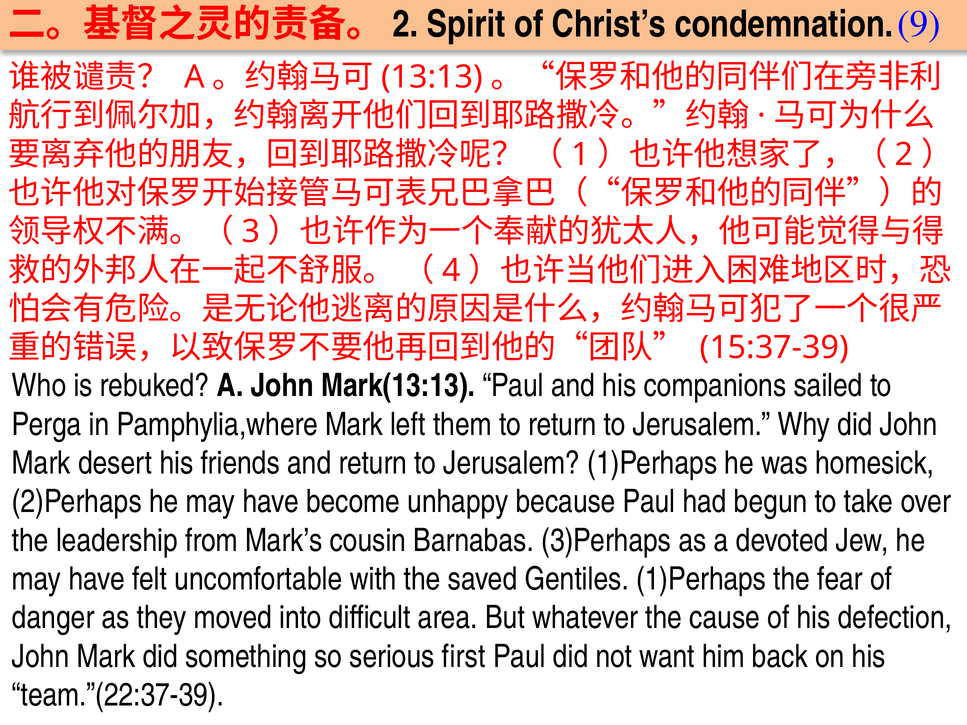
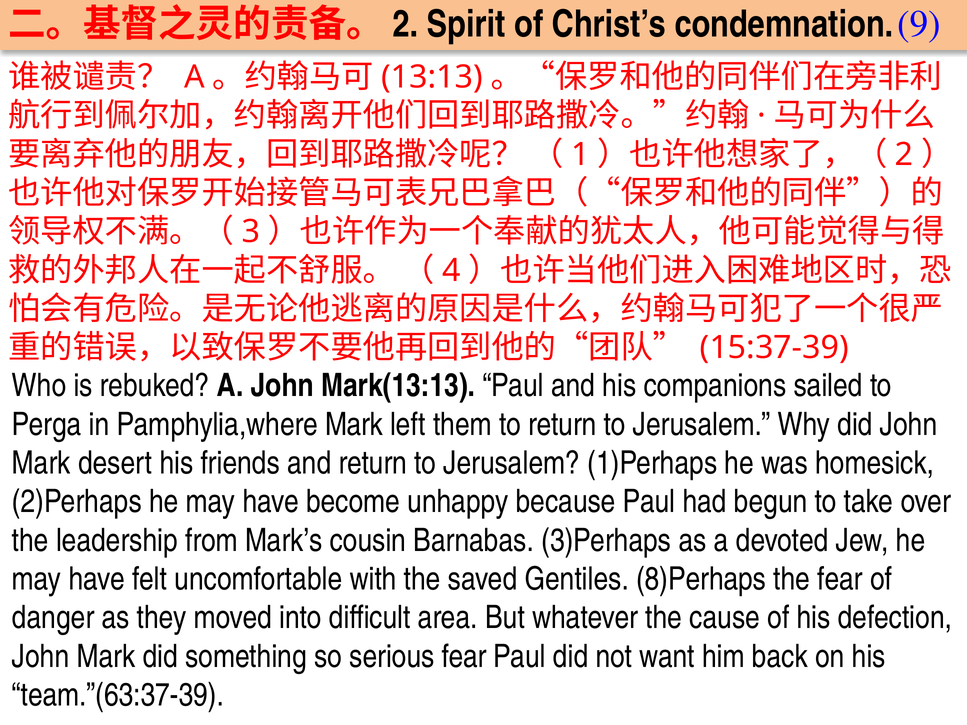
Gentiles 1)Perhaps: 1)Perhaps -> 8)Perhaps
serious first: first -> fear
team.”(22:37-39: team.”(22:37-39 -> team.”(63:37-39
